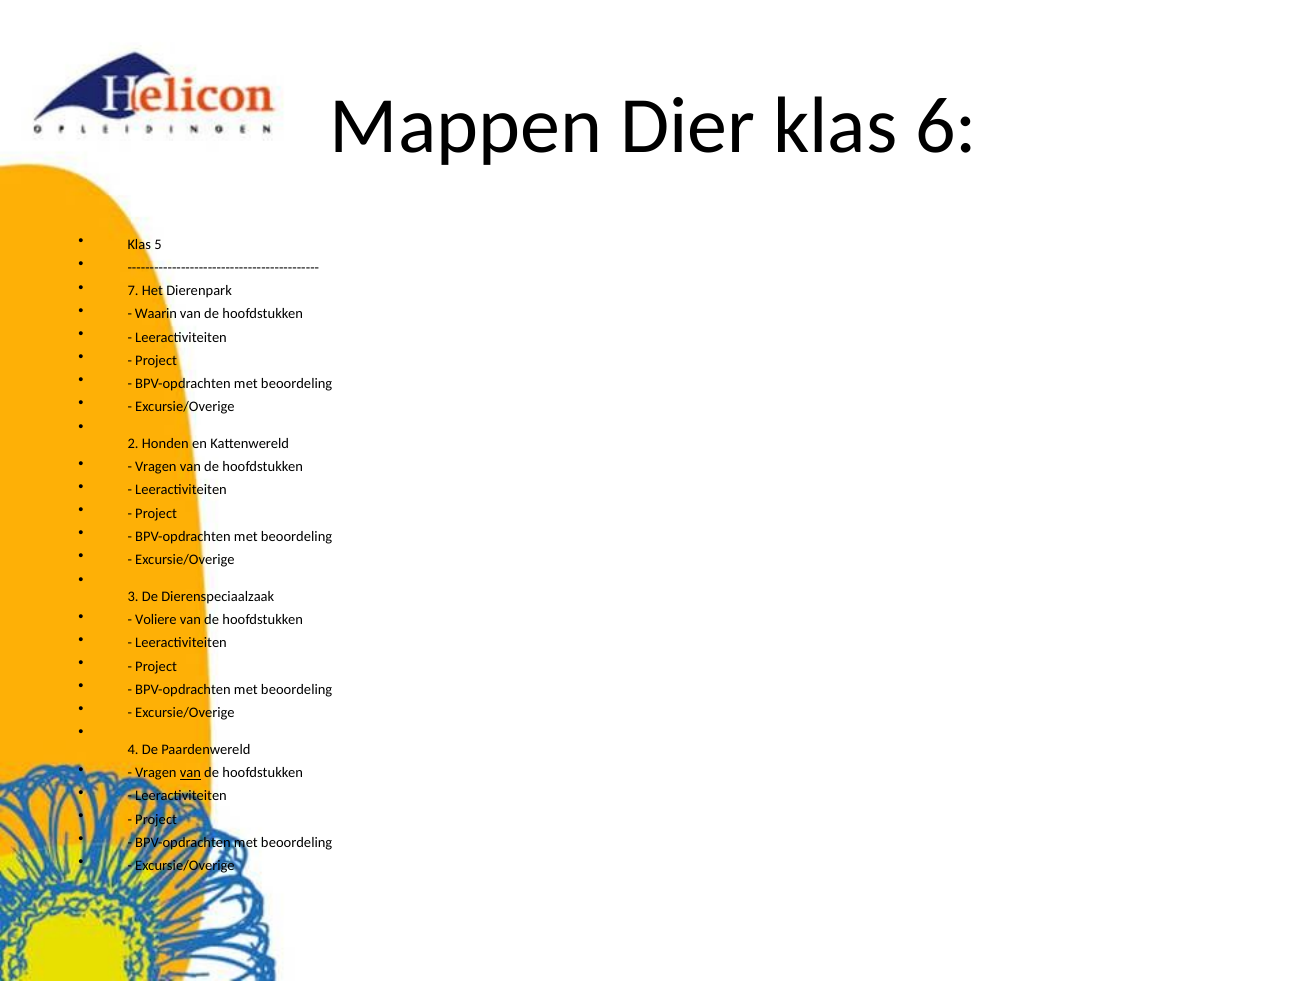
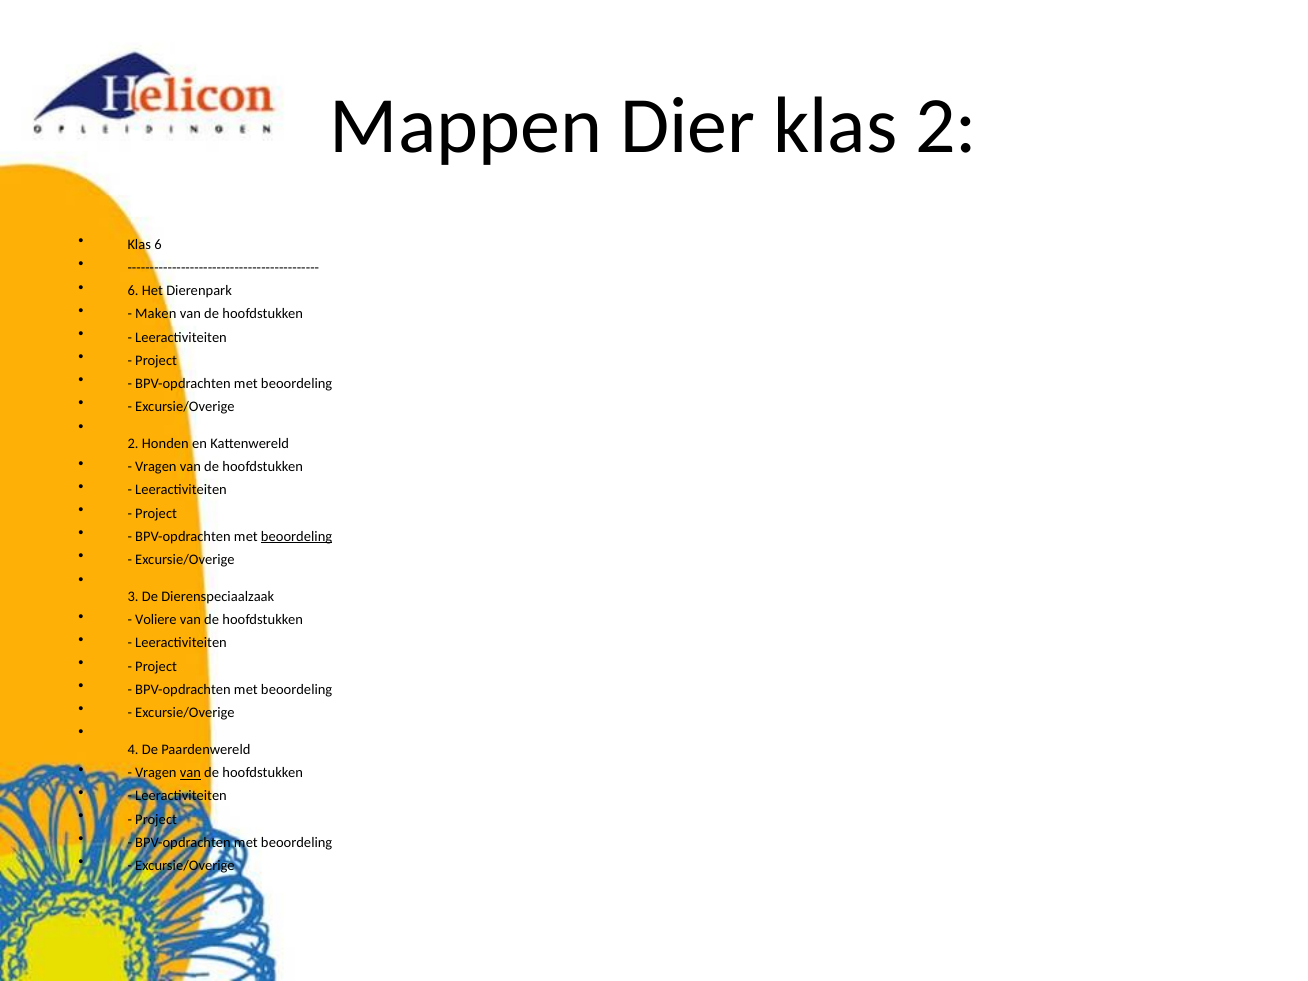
klas 6: 6 -> 2
Klas 5: 5 -> 6
7 at (133, 291): 7 -> 6
Waarin: Waarin -> Maken
beoordeling at (297, 537) underline: none -> present
